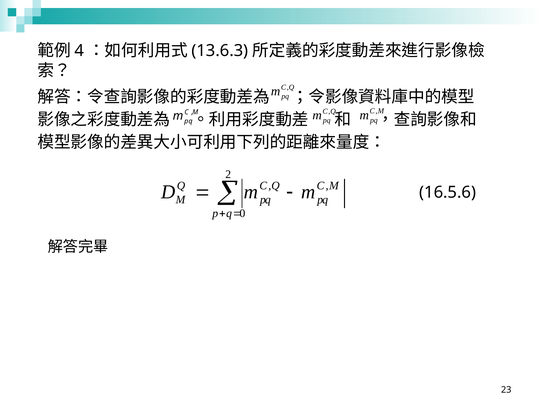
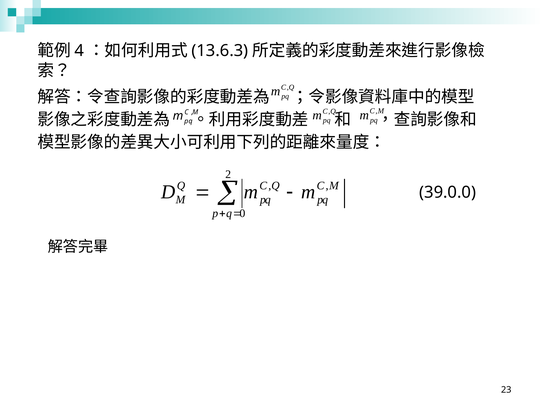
16.5.6: 16.5.6 -> 39.0.0
